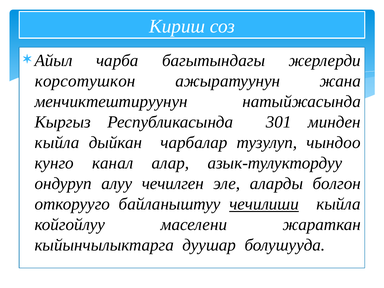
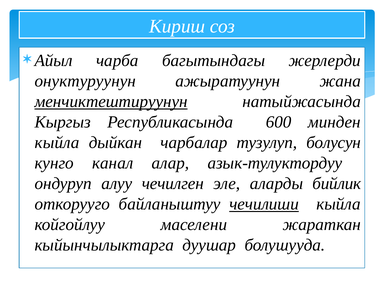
корсотушкон: корсотушкон -> онуктуруунун
менчиктештируунун underline: none -> present
301: 301 -> 600
чындоо: чындоо -> болусун
болгон: болгон -> бийлик
